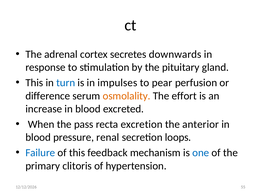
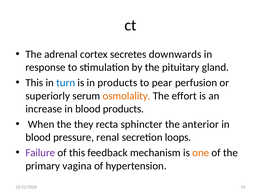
in impulses: impulses -> products
difference: difference -> superiorly
blood excreted: excreted -> products
pass: pass -> they
excretion: excretion -> sphincter
Failure colour: blue -> purple
one colour: blue -> orange
clitoris: clitoris -> vagina
